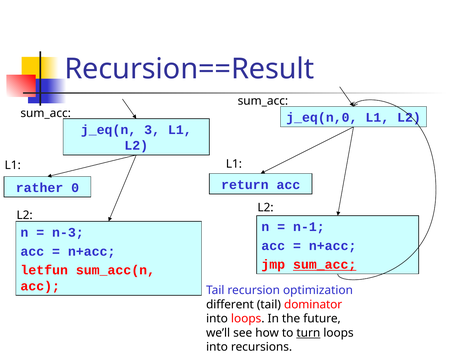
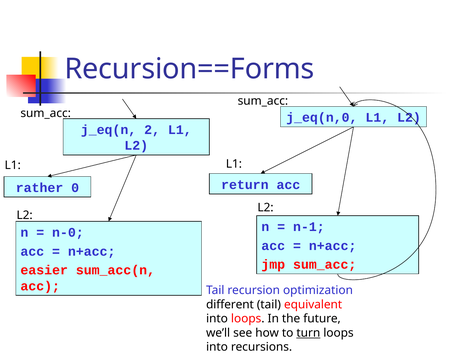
Recursion==Result: Recursion==Result -> Recursion==Forms
3: 3 -> 2
n-3: n-3 -> n-0
sum_acc at (325, 265) underline: present -> none
letfun: letfun -> easier
dominator: dominator -> equivalent
